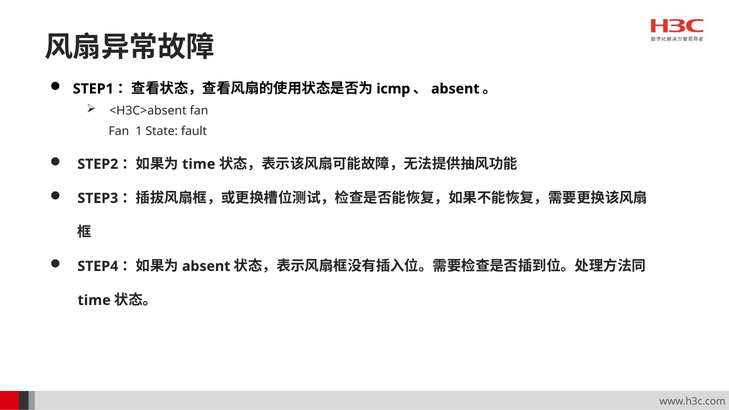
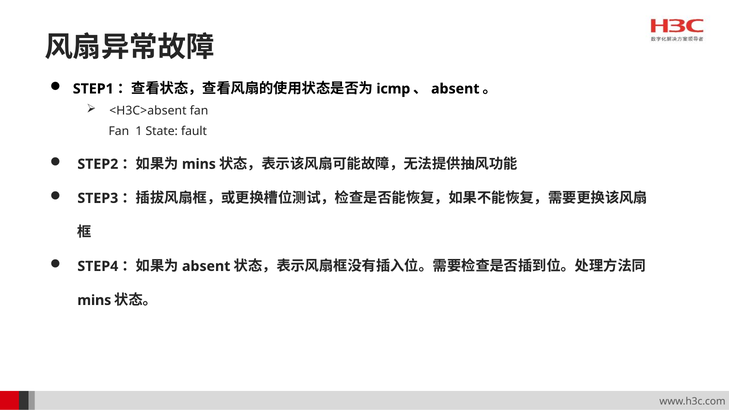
time at (199, 164): time -> mins
time at (94, 300): time -> mins
